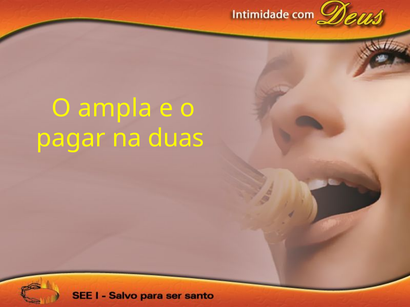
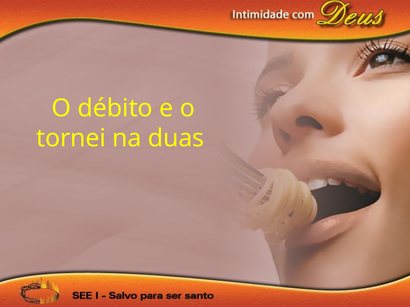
ampla: ampla -> débito
pagar: pagar -> tornei
